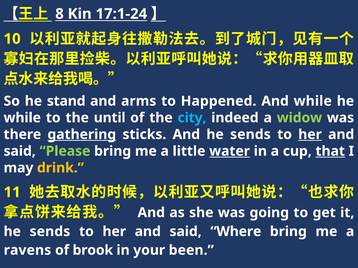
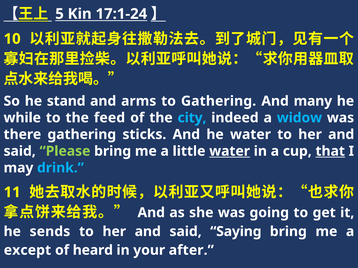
8: 8 -> 5
to Happened: Happened -> Gathering
And while: while -> many
until: until -> feed
widow colour: light green -> light blue
gathering at (82, 135) underline: present -> none
And he sends: sends -> water
her at (310, 135) underline: present -> none
drink colour: yellow -> light blue
Where: Where -> Saying
ravens: ravens -> except
brook: brook -> heard
been: been -> after
